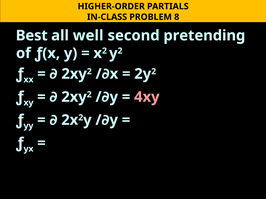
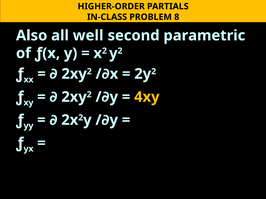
Best: Best -> Also
pretending: pretending -> parametric
4xy colour: pink -> yellow
